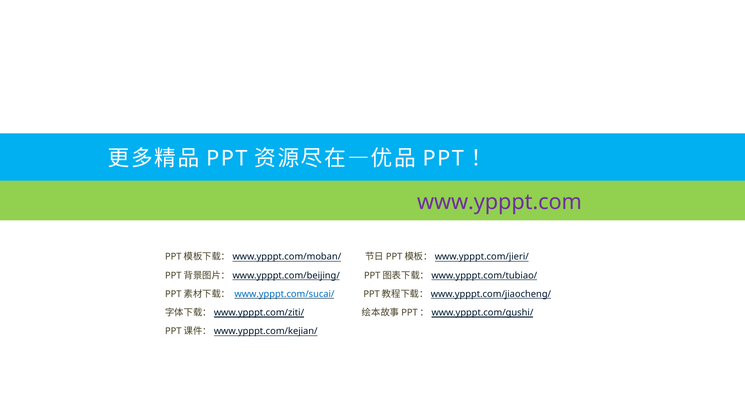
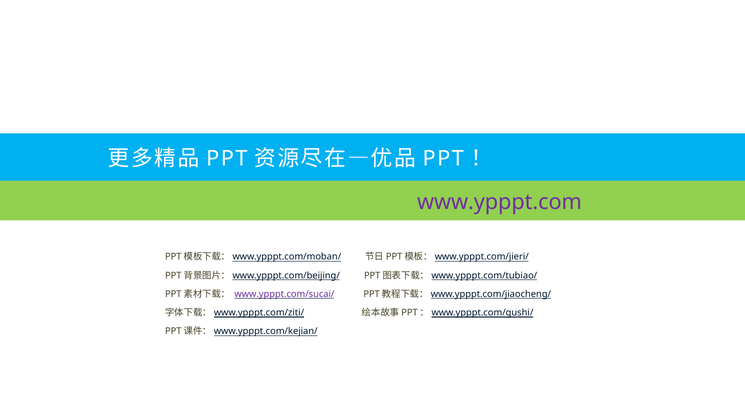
www.ypppt.com/sucai/ colour: blue -> purple
